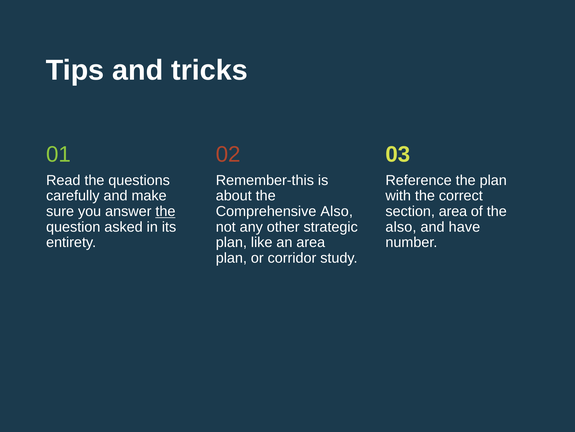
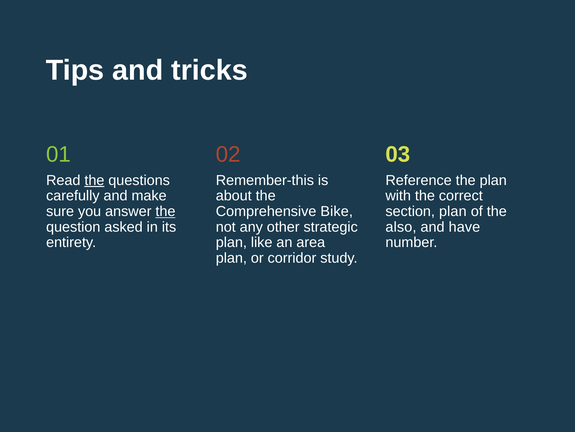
the at (94, 180) underline: none -> present
Comprehensive Also: Also -> Bike
section area: area -> plan
